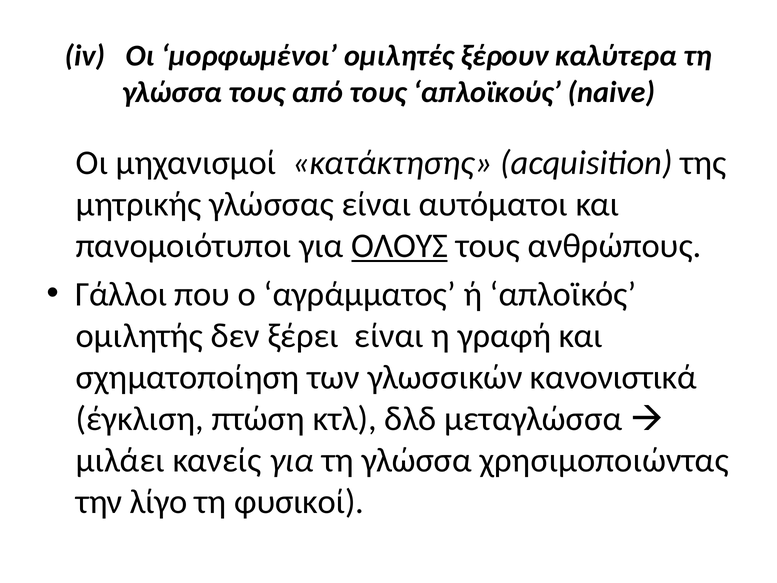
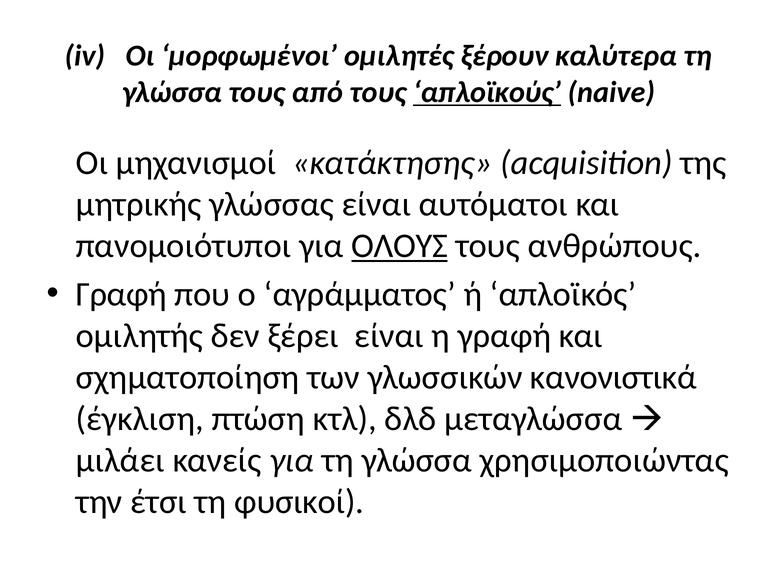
απλοϊκούς underline: none -> present
Γάλλοι at (121, 294): Γάλλοι -> Γραφή
λίγο: λίγο -> έτσι
